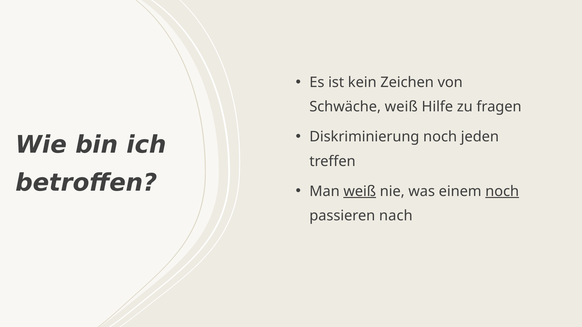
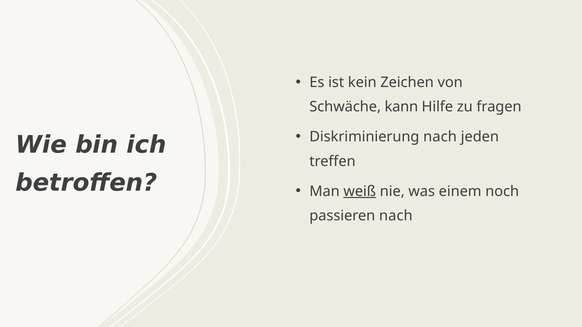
Schwäche weiß: weiß -> kann
Diskriminierung noch: noch -> nach
noch at (502, 192) underline: present -> none
